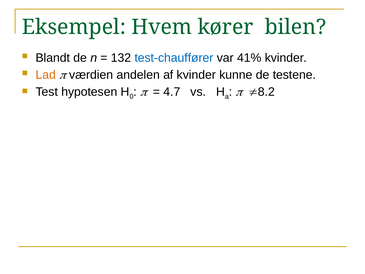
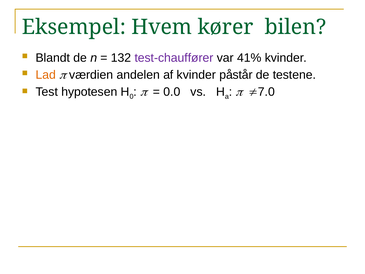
test-chauffører colour: blue -> purple
kunne: kunne -> påstår
4.7: 4.7 -> 0.0
8.2: 8.2 -> 7.0
